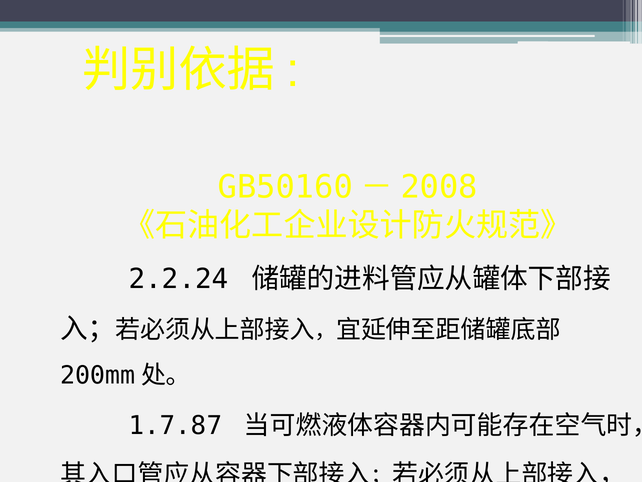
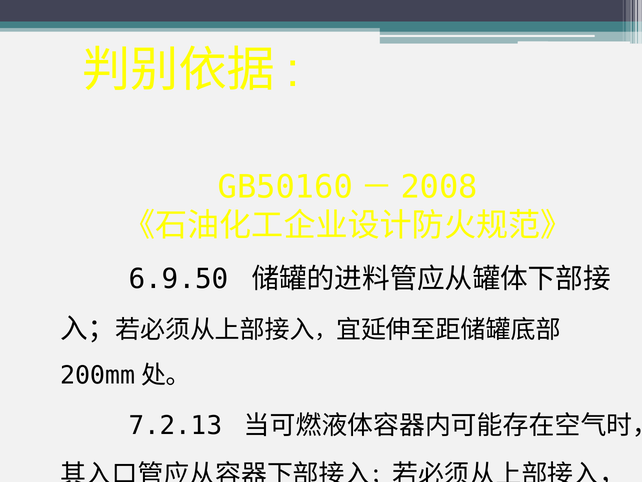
2.2.24: 2.2.24 -> 6.9.50
1.7.87: 1.7.87 -> 7.2.13
